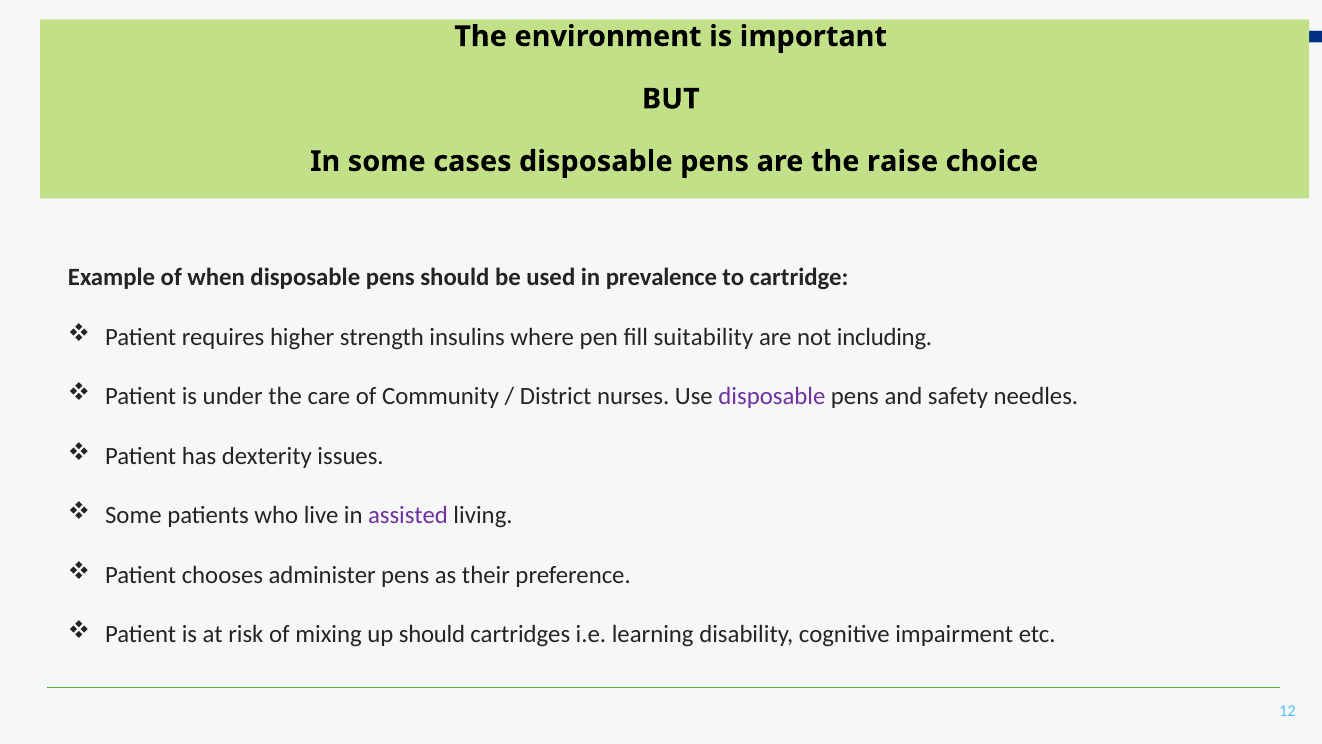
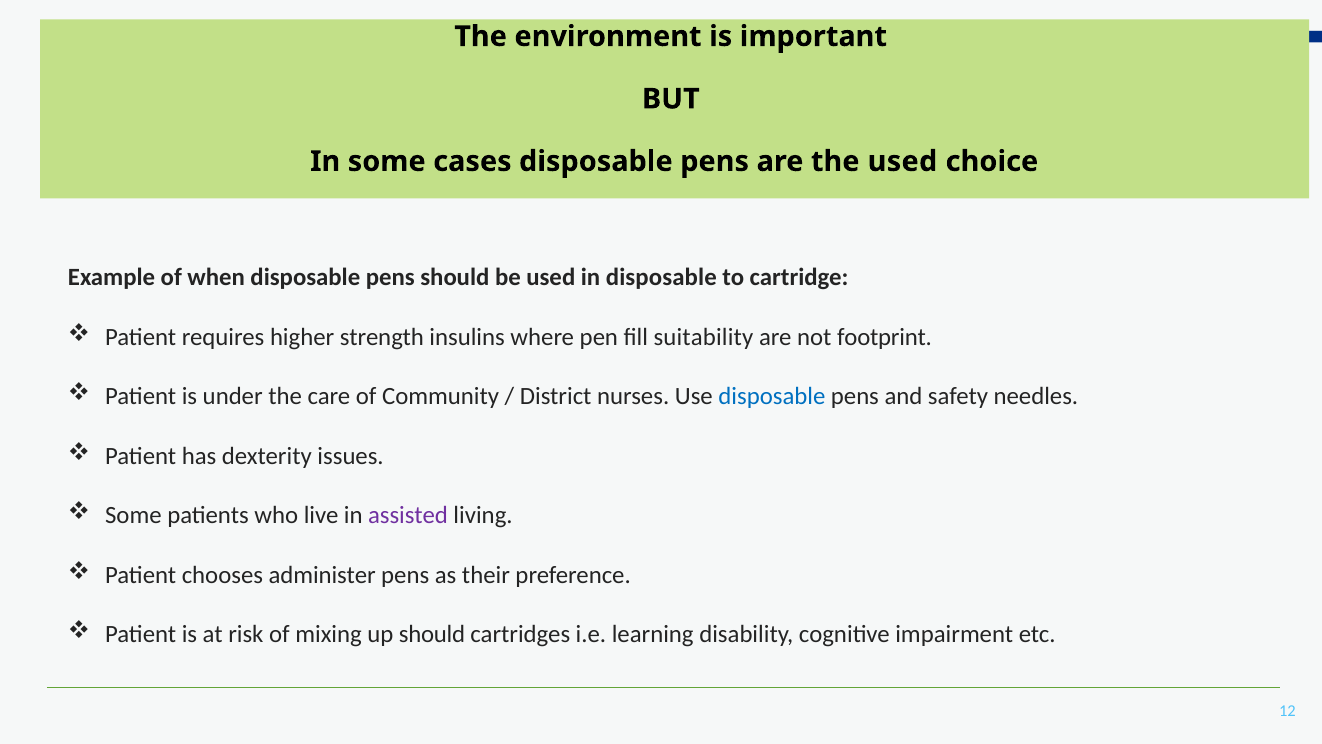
the raise: raise -> used
in prevalence: prevalence -> disposable
including: including -> footprint
disposable at (772, 396) colour: purple -> blue
